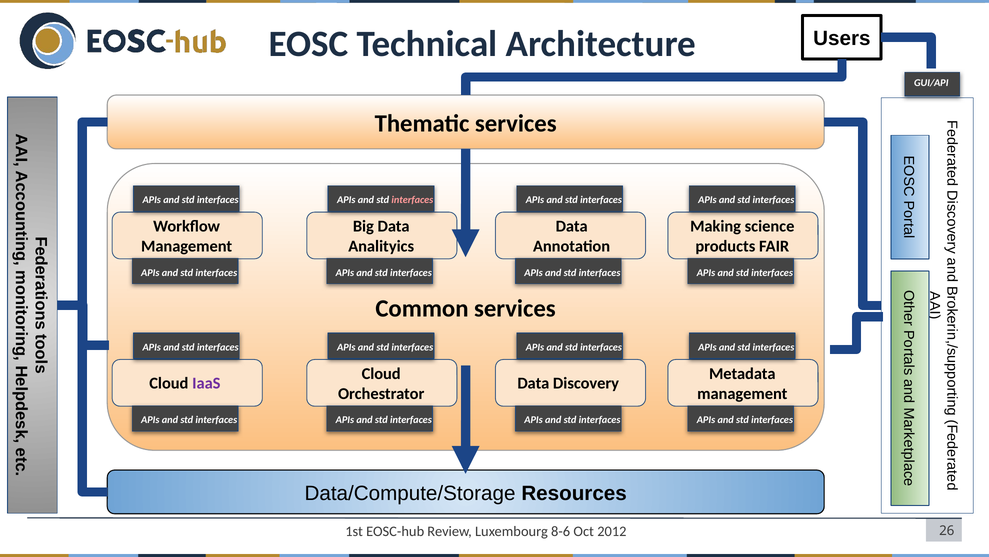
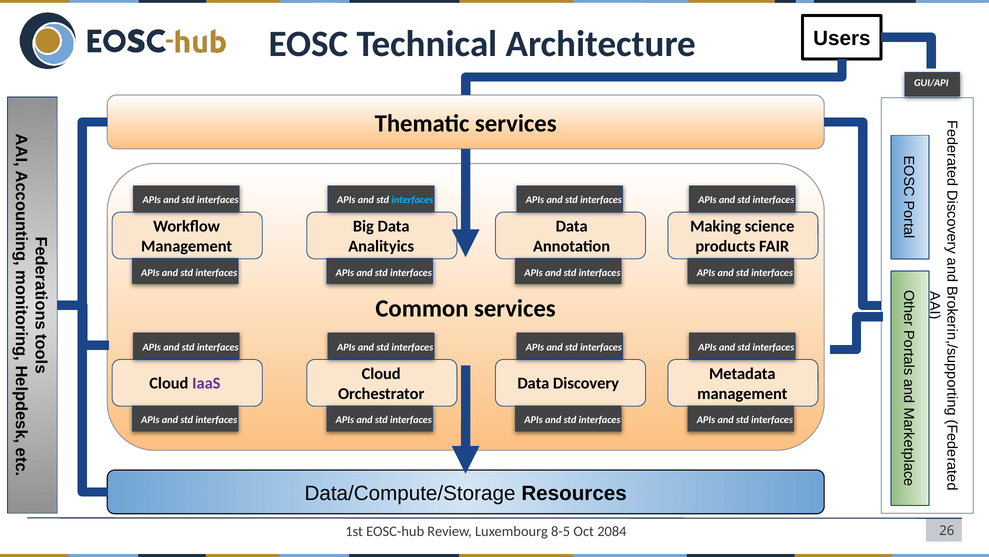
interfaces at (412, 200) colour: pink -> light blue
8-6: 8-6 -> 8-5
2012: 2012 -> 2084
